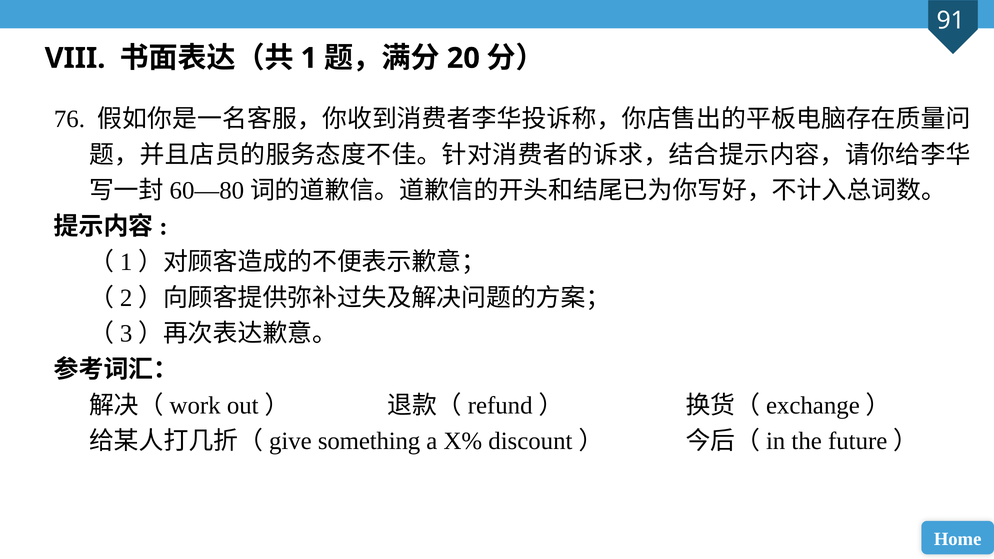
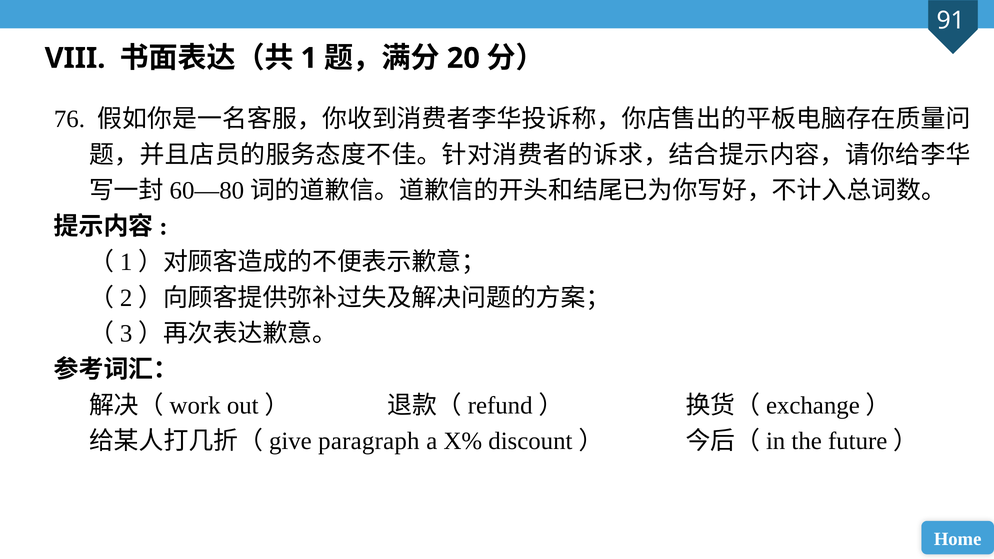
something: something -> paragraph
